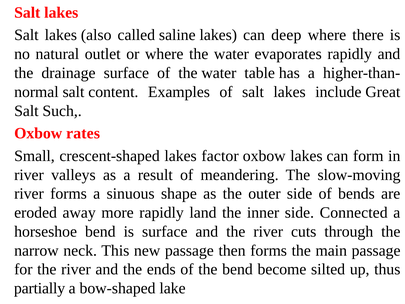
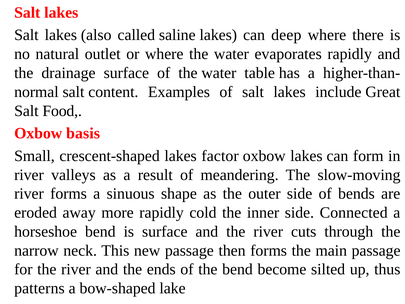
Such: Such -> Food
rates: rates -> basis
land: land -> cold
partially: partially -> patterns
